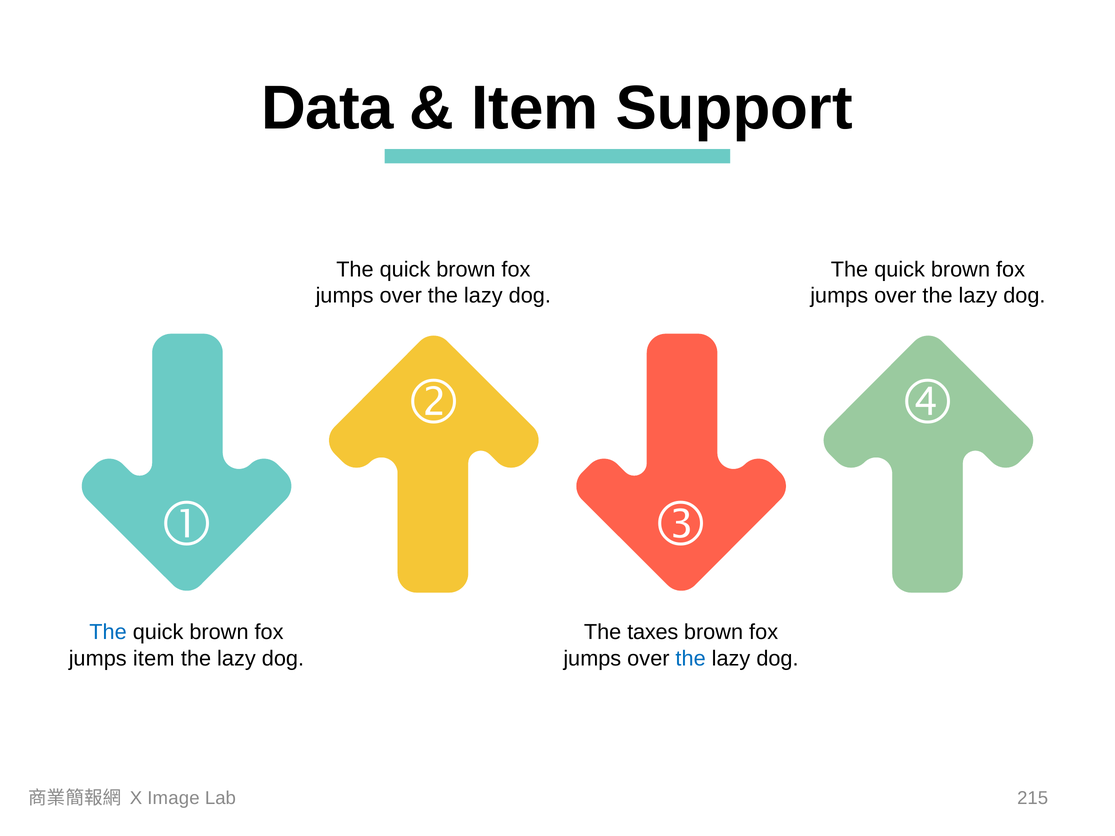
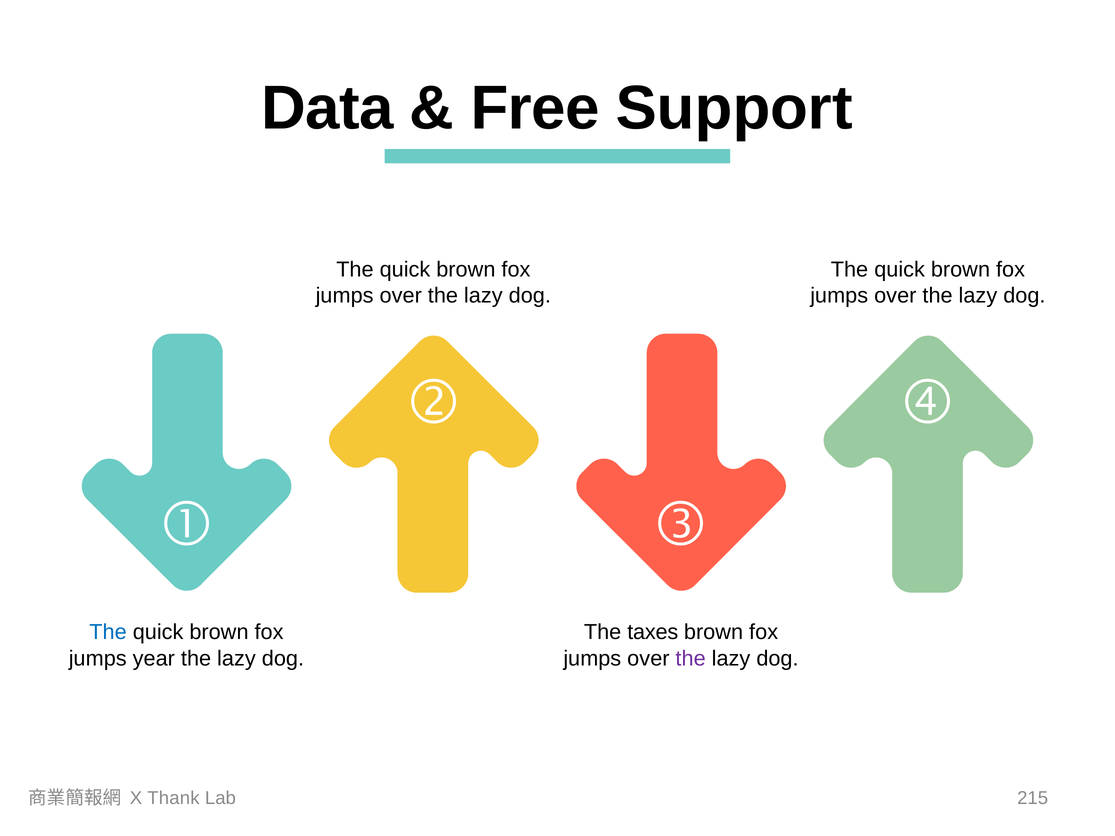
Item at (535, 109): Item -> Free
jumps item: item -> year
the at (691, 659) colour: blue -> purple
Image: Image -> Thank
